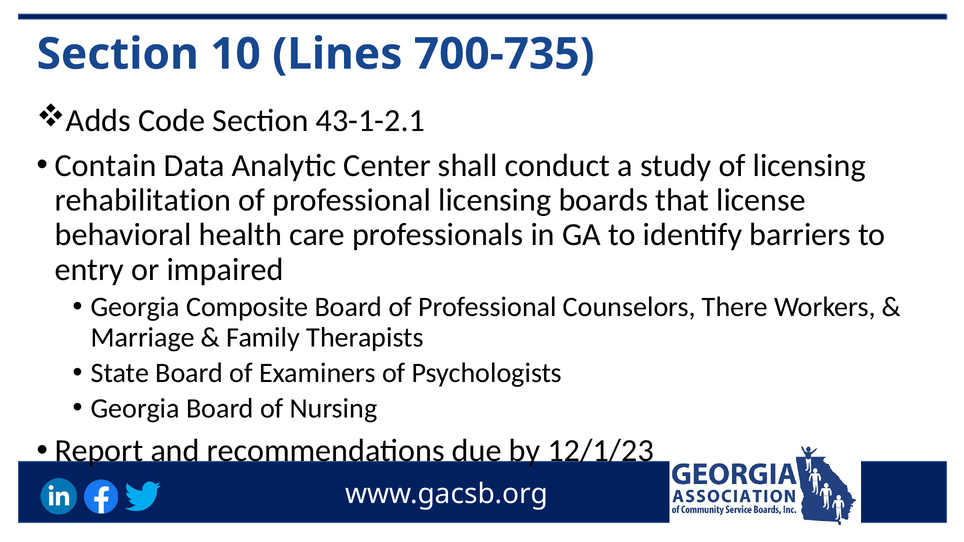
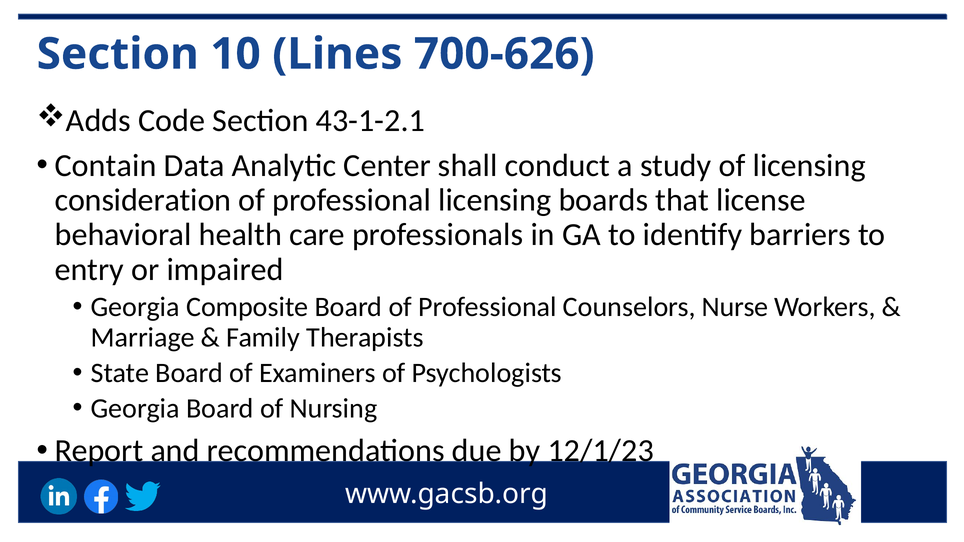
700-735: 700-735 -> 700-626
rehabilitation: rehabilitation -> consideration
There: There -> Nurse
